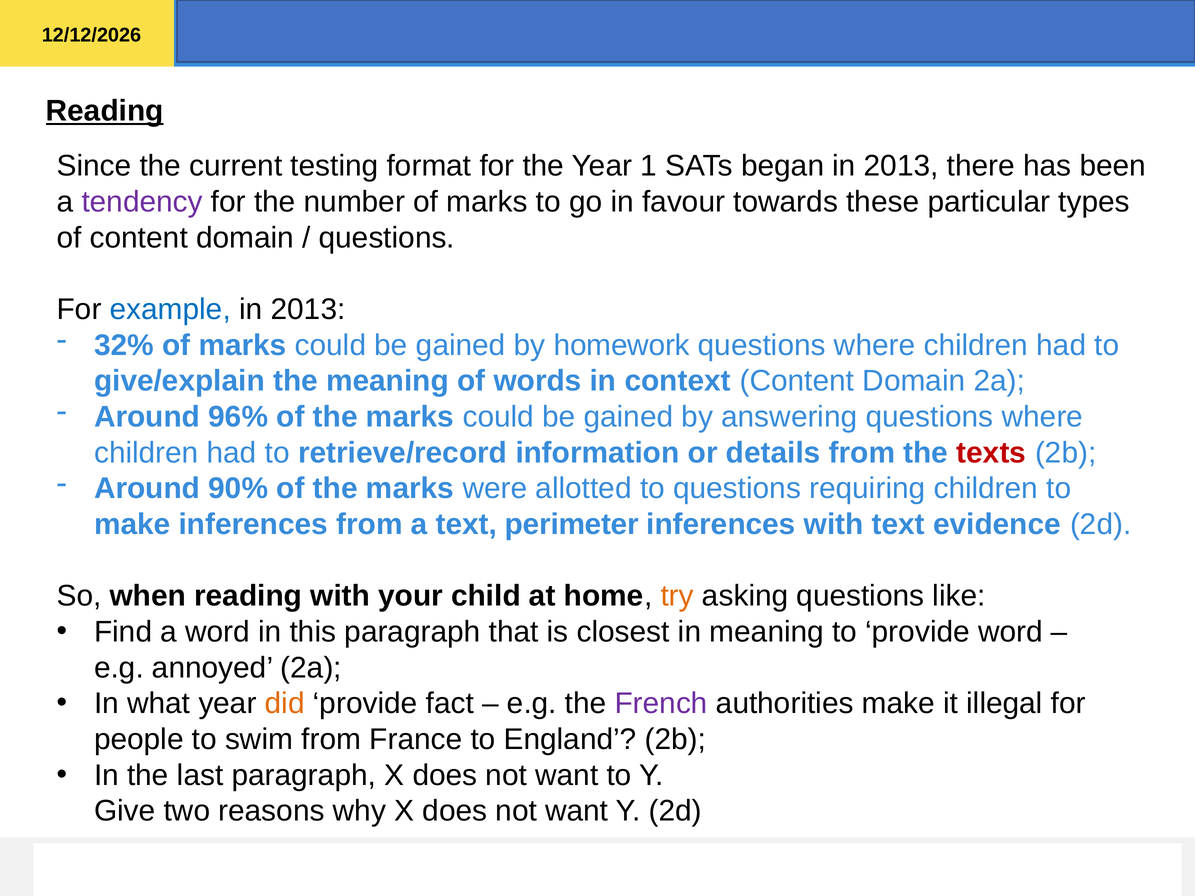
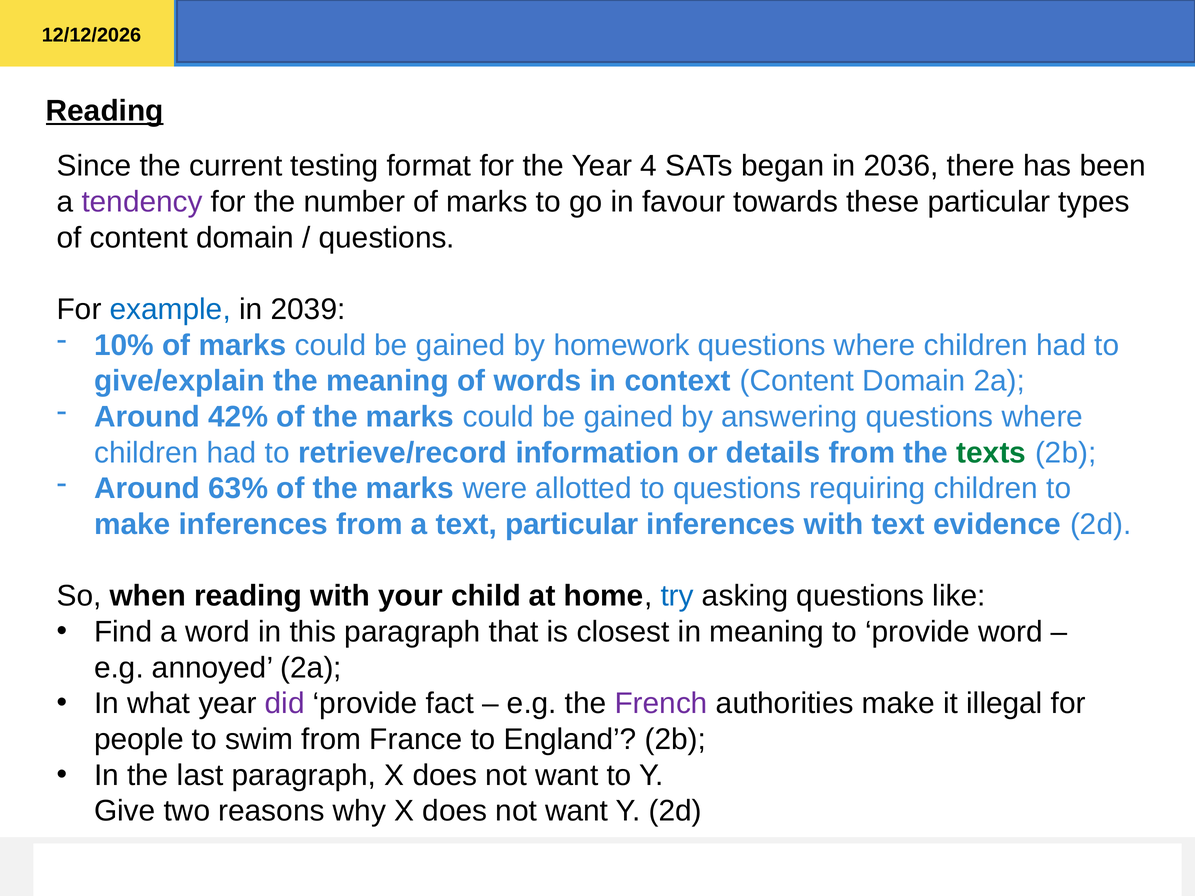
1: 1 -> 4
began in 2013: 2013 -> 2036
2013 at (308, 309): 2013 -> 2039
32%: 32% -> 10%
96%: 96% -> 42%
texts colour: red -> green
90%: 90% -> 63%
text perimeter: perimeter -> particular
try colour: orange -> blue
did colour: orange -> purple
